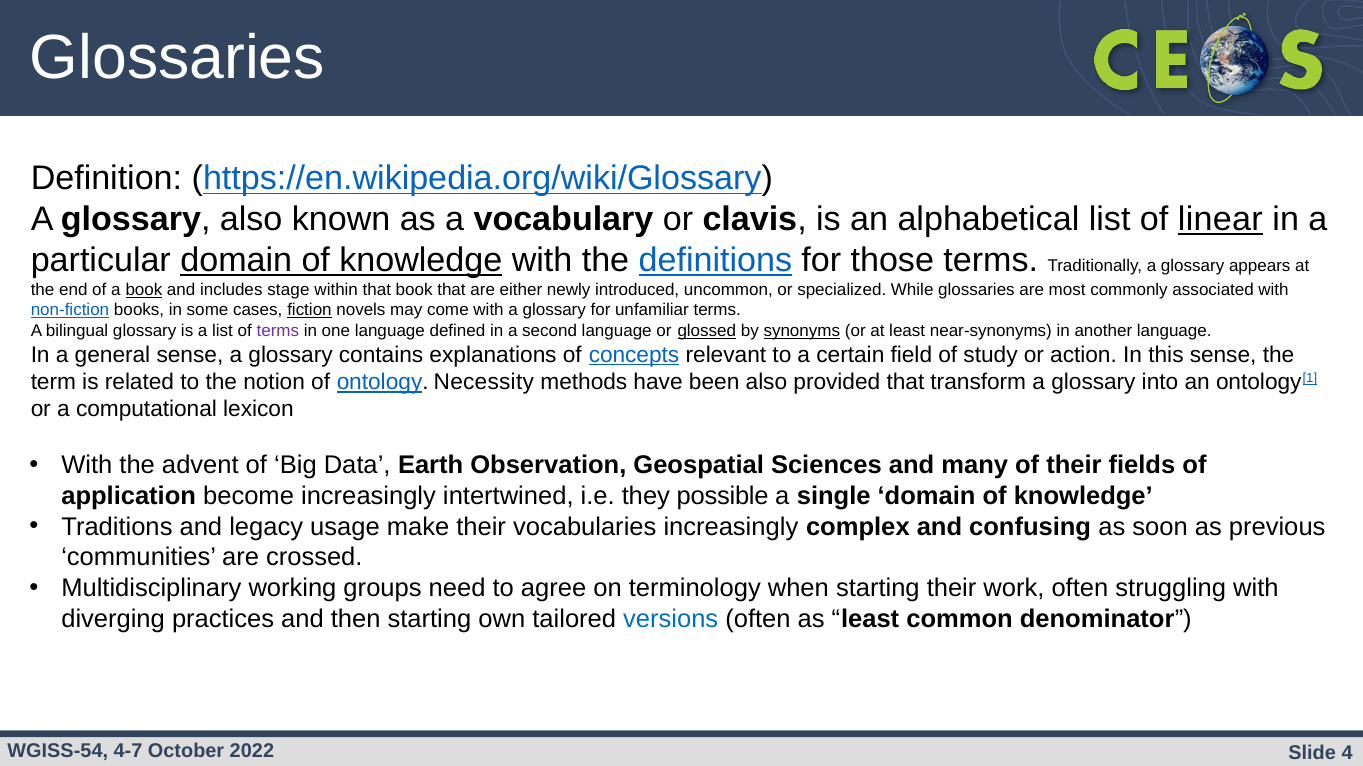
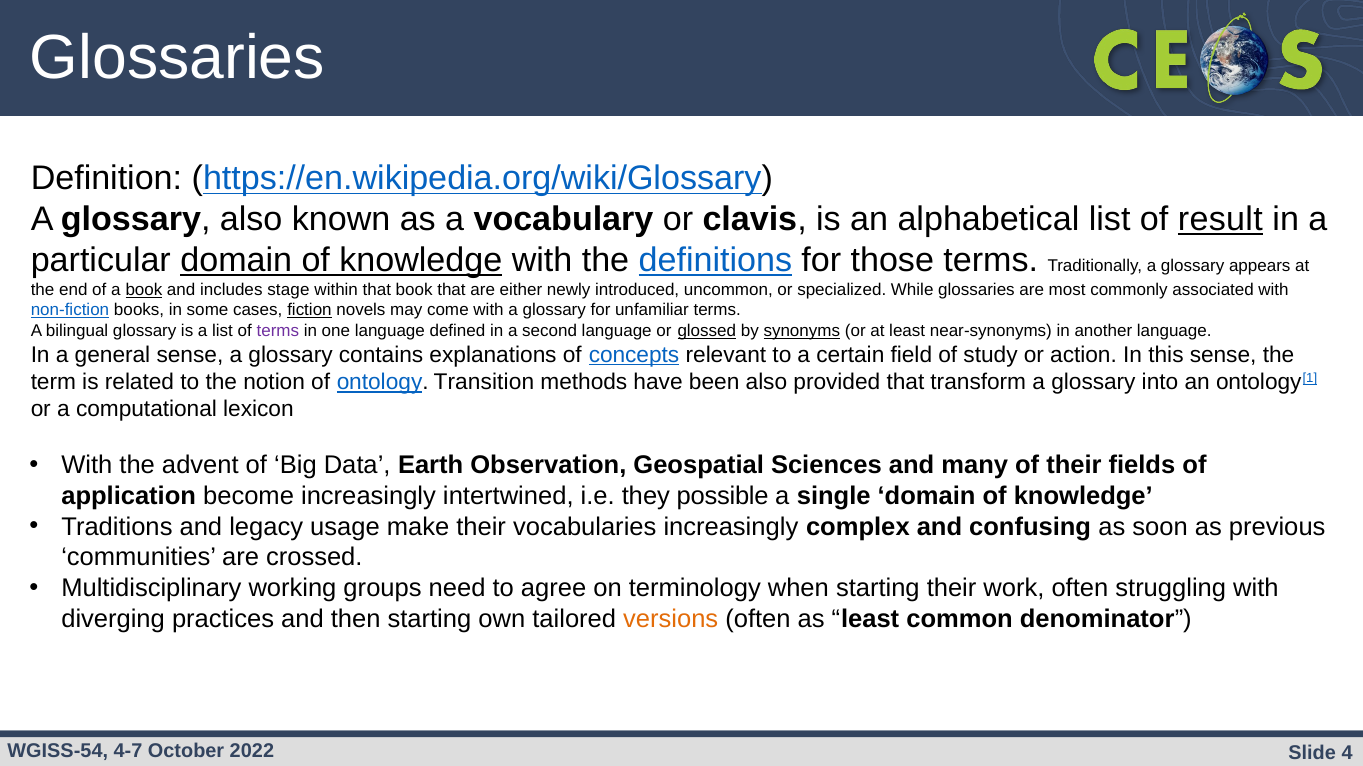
linear: linear -> result
Necessity: Necessity -> Transition
versions colour: blue -> orange
